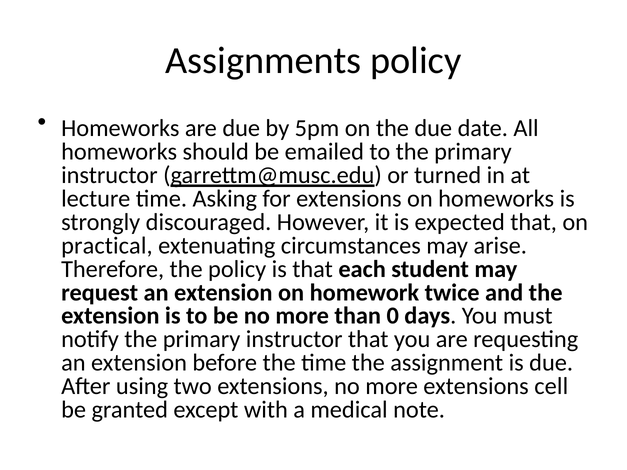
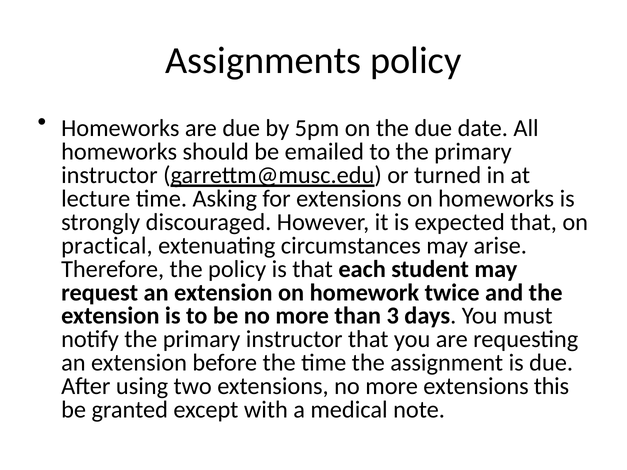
0: 0 -> 3
cell: cell -> this
